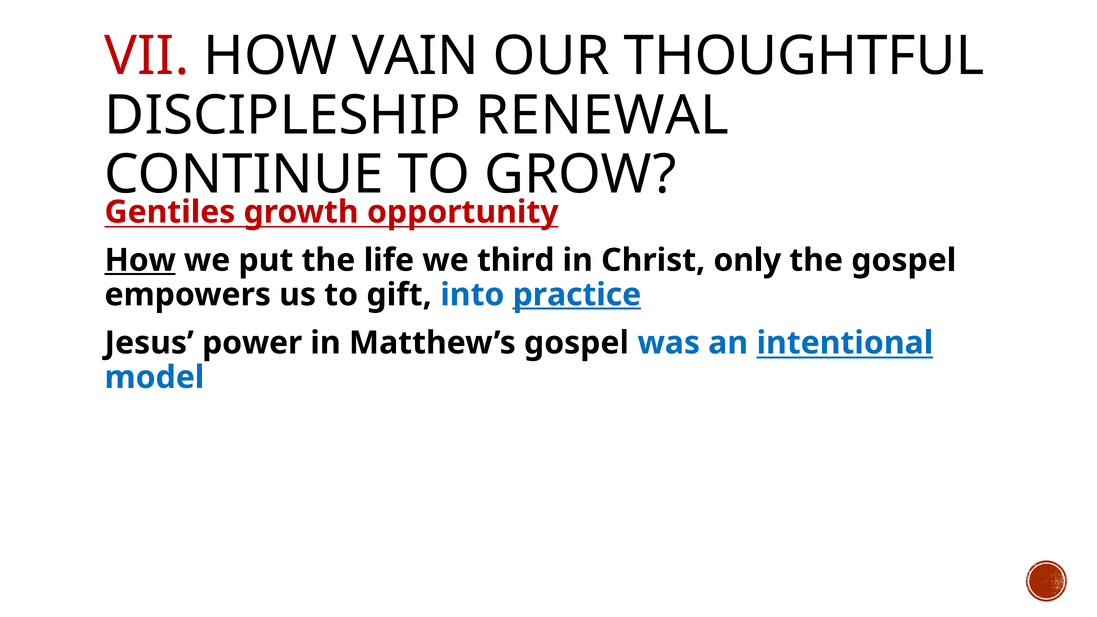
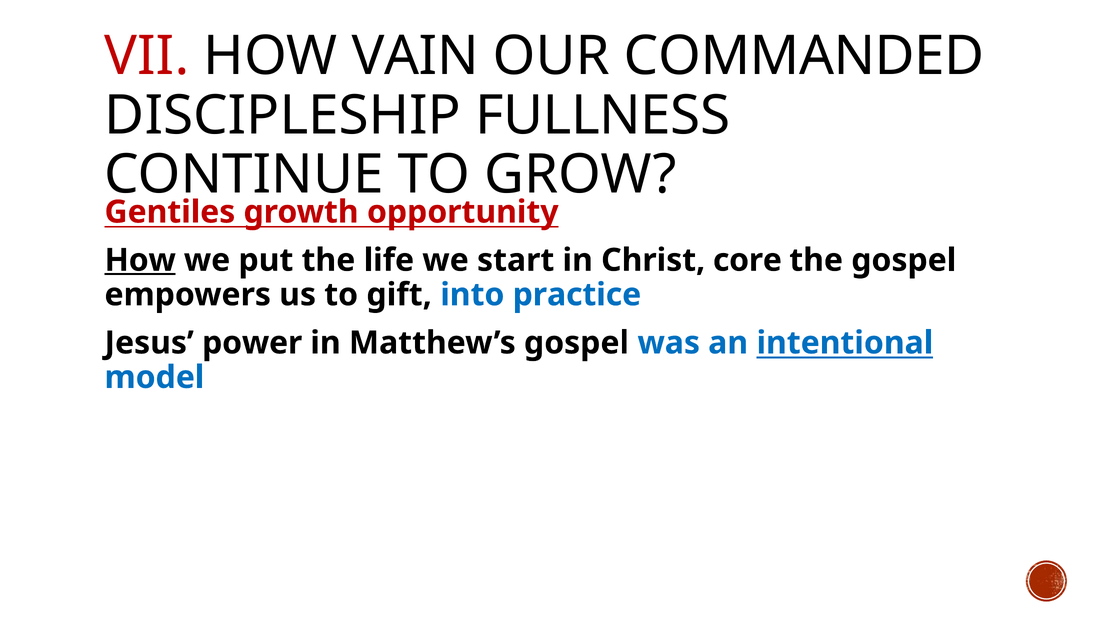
THOUGHTFUL: THOUGHTFUL -> COMMANDED
RENEWAL: RENEWAL -> FULLNESS
third: third -> start
only: only -> core
practice underline: present -> none
